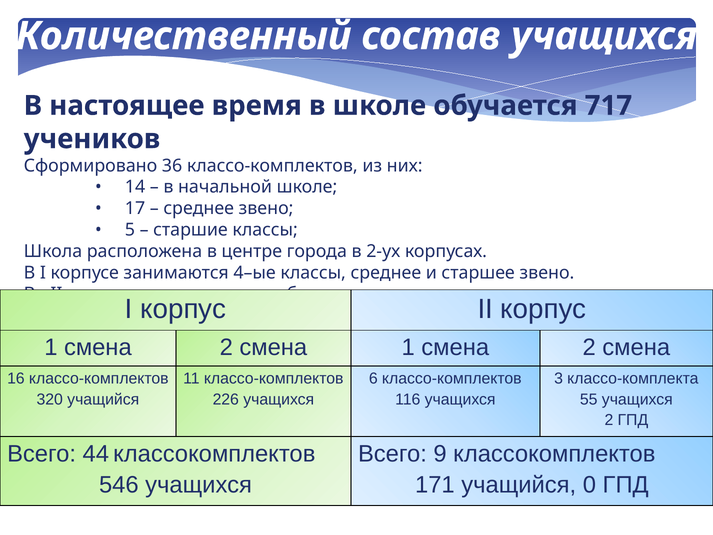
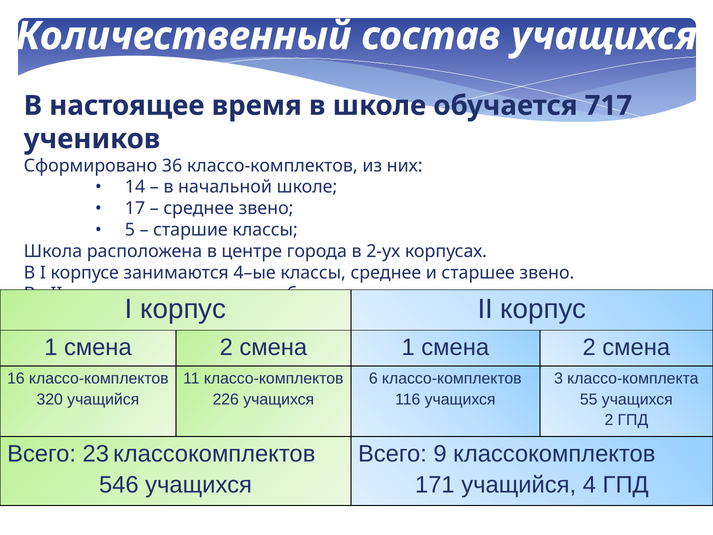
44: 44 -> 23
0: 0 -> 4
